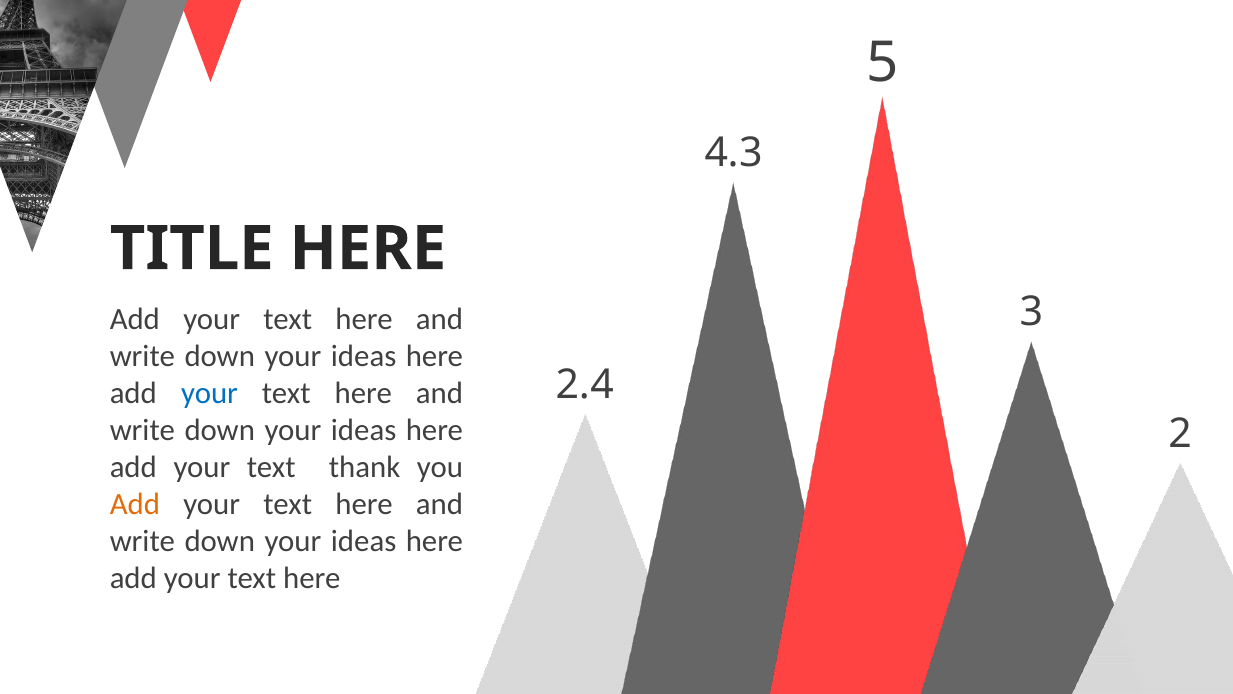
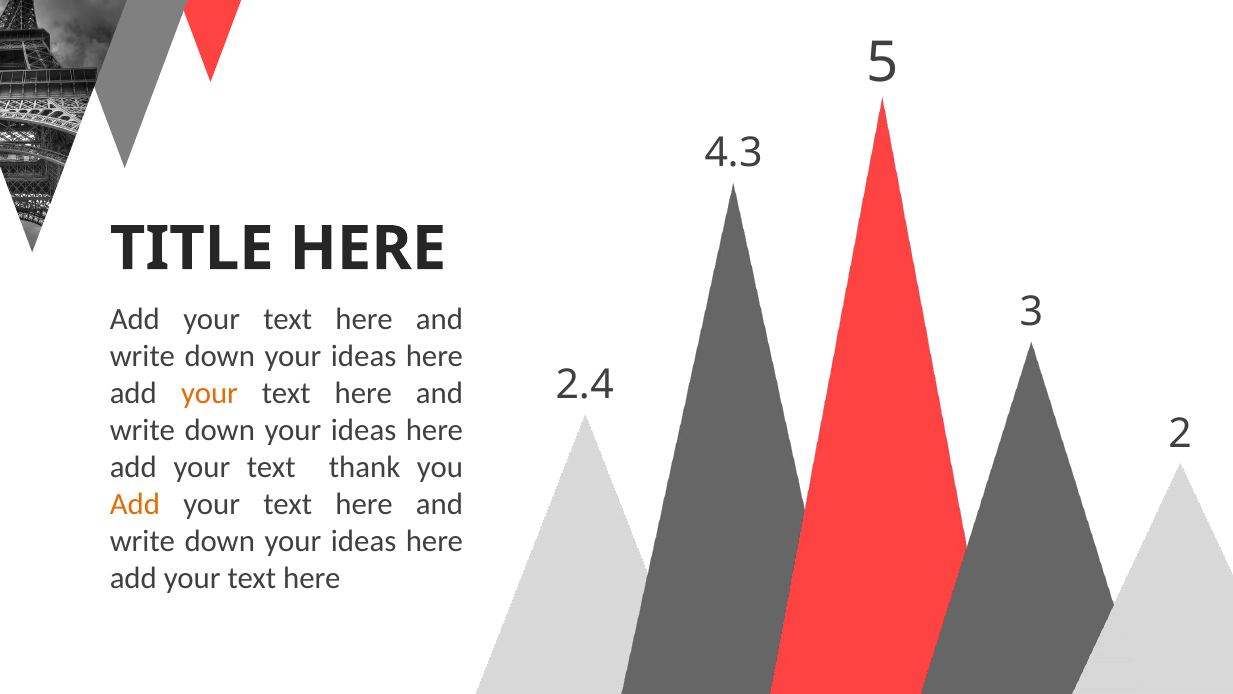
your at (209, 393) colour: blue -> orange
